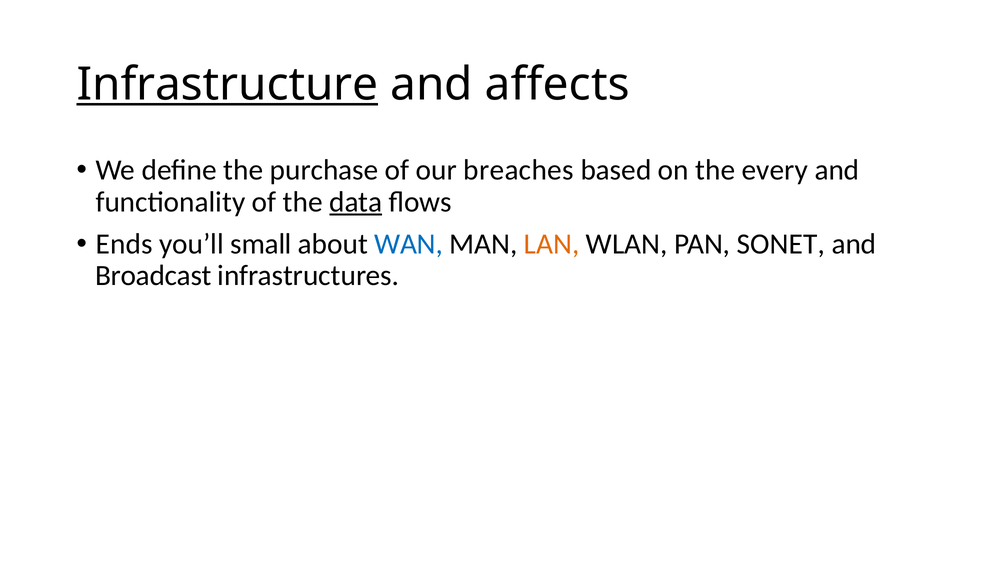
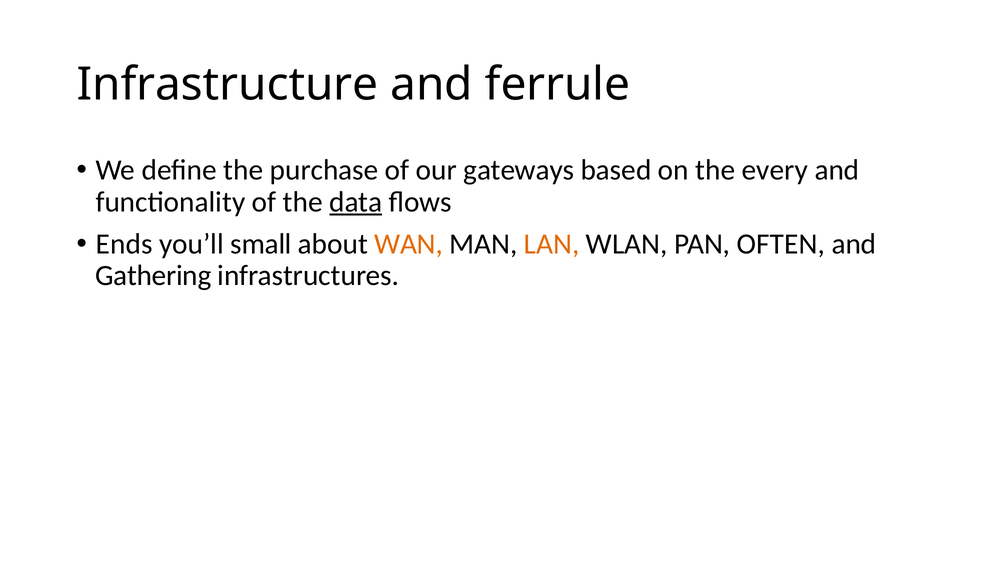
Infrastructure underline: present -> none
affects: affects -> ferrule
breaches: breaches -> gateways
WAN colour: blue -> orange
SONET: SONET -> OFTEN
Broadcast: Broadcast -> Gathering
